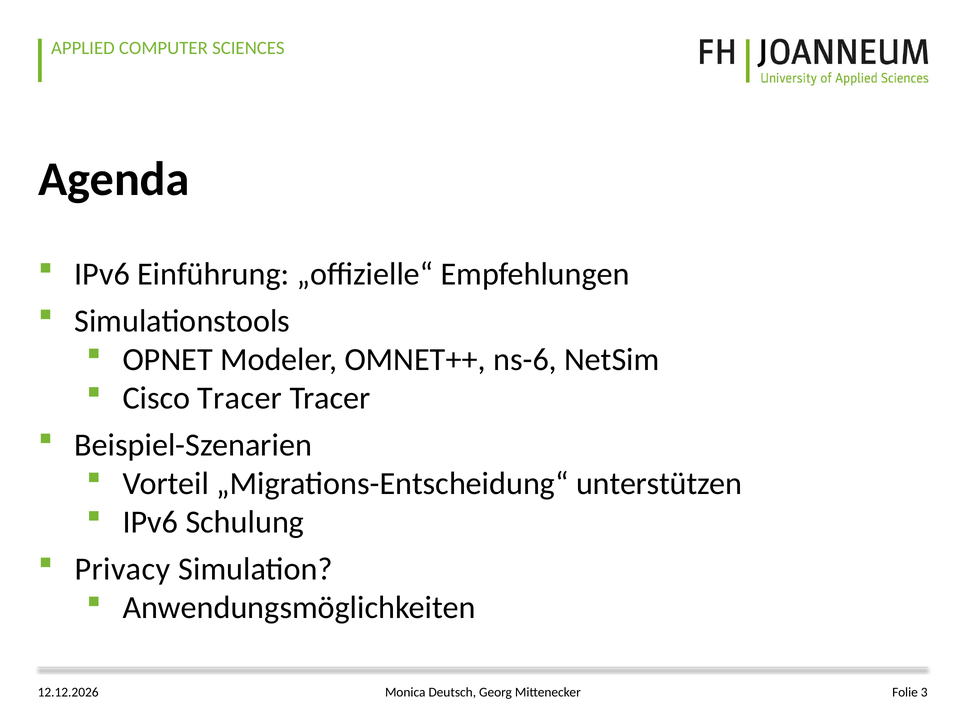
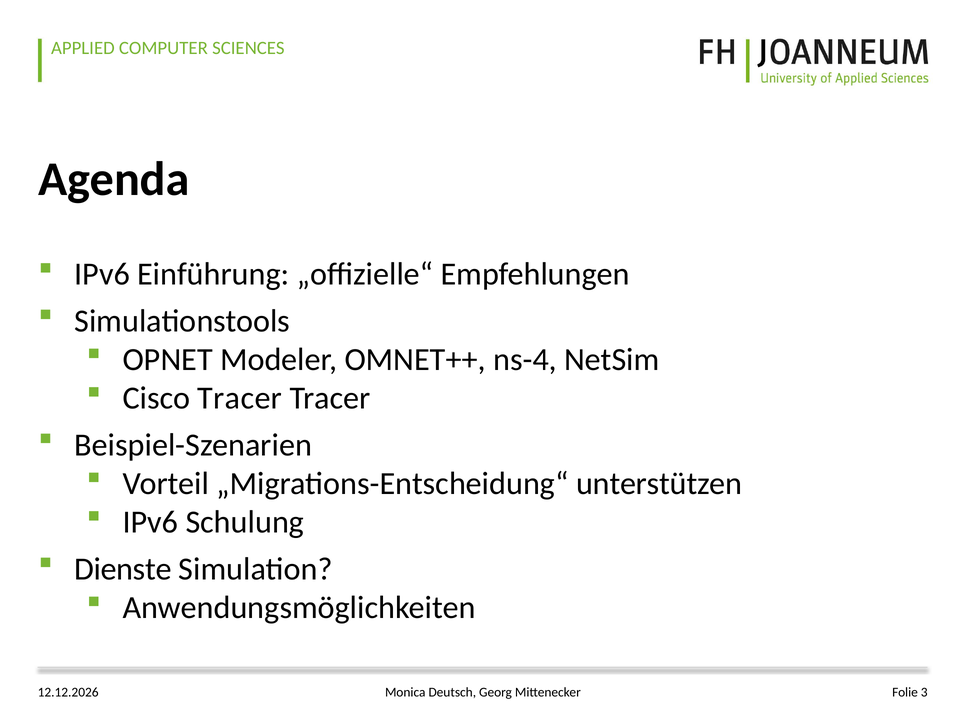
ns-6: ns-6 -> ns-4
Privacy: Privacy -> Dienste
